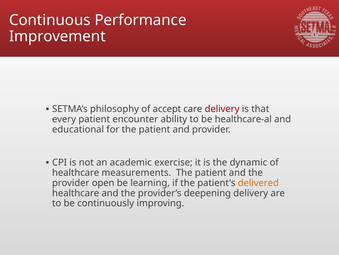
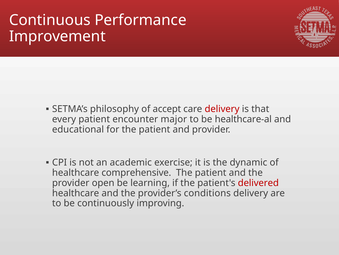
ability: ability -> major
measurements: measurements -> comprehensive
delivered colour: orange -> red
deepening: deepening -> conditions
